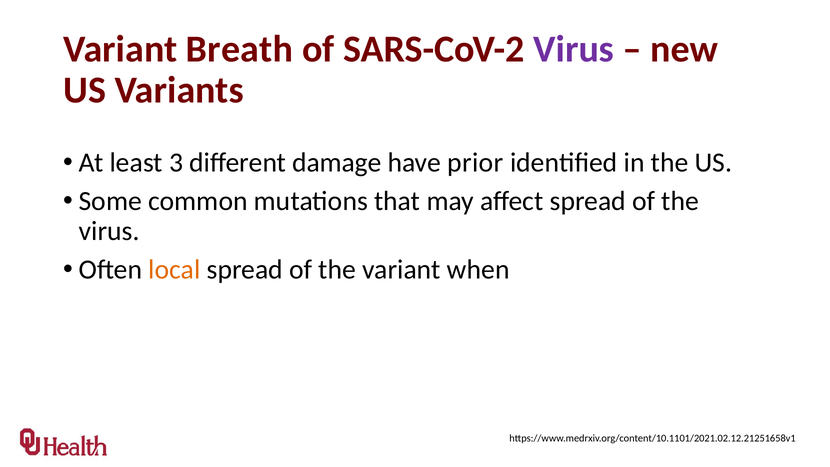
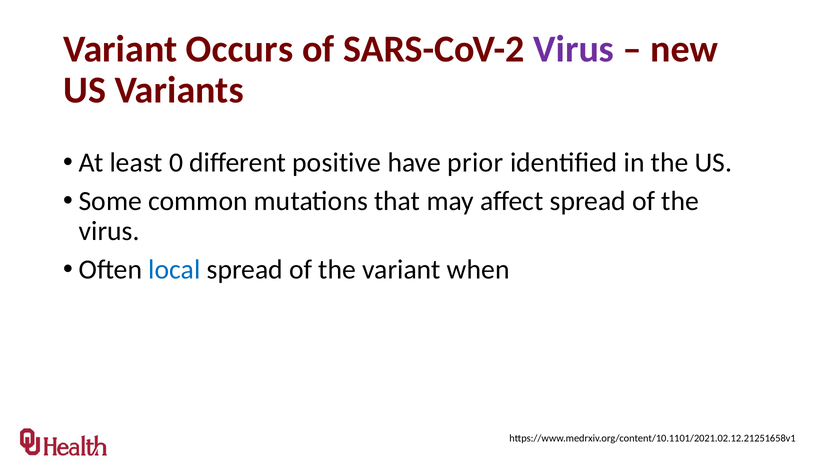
Breath: Breath -> Occurs
3: 3 -> 0
damage: damage -> positive
local colour: orange -> blue
